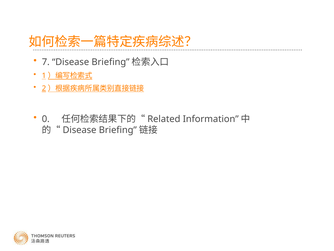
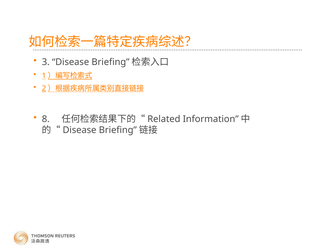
7: 7 -> 3
0: 0 -> 8
